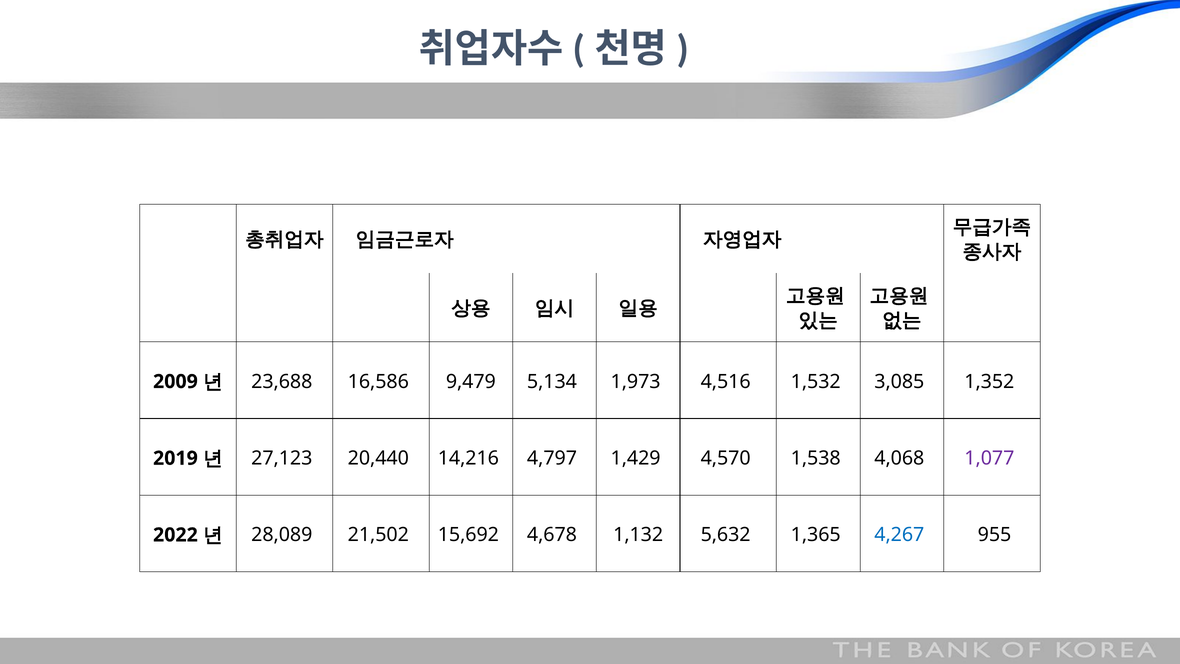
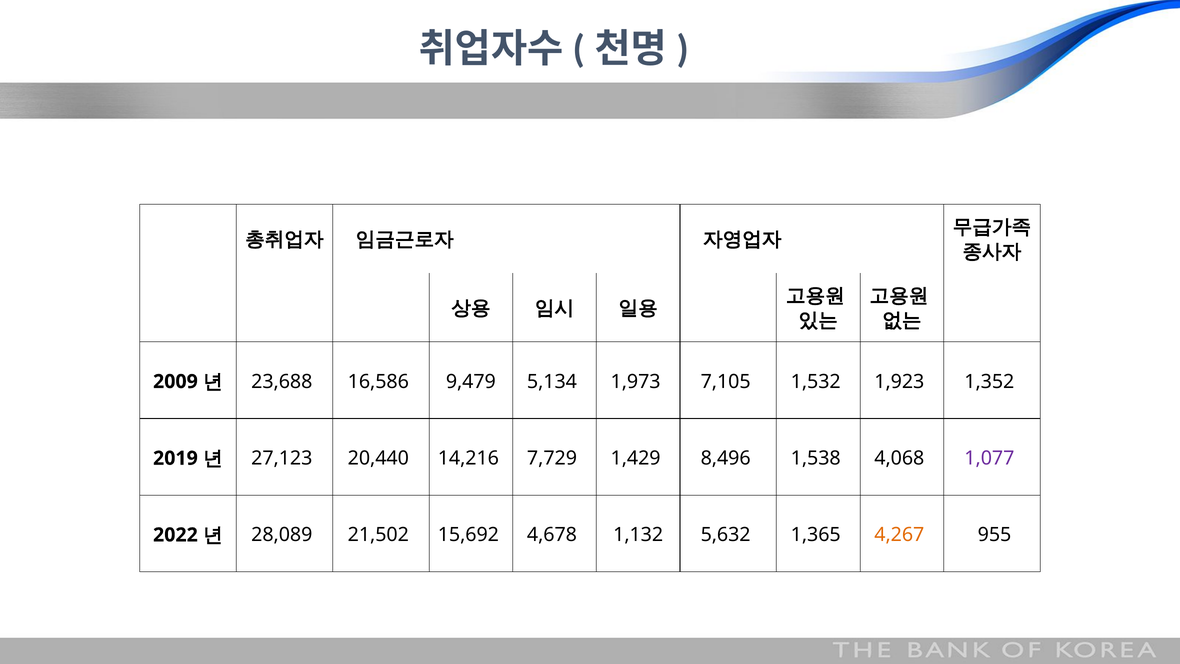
4,516: 4,516 -> 7,105
3,085: 3,085 -> 1,923
4,797: 4,797 -> 7,729
4,570: 4,570 -> 8,496
4,267 colour: blue -> orange
